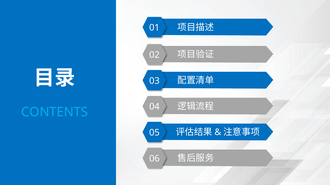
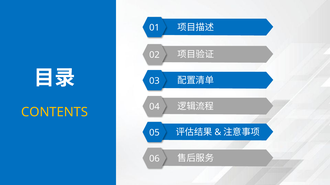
CONTENTS colour: light blue -> yellow
